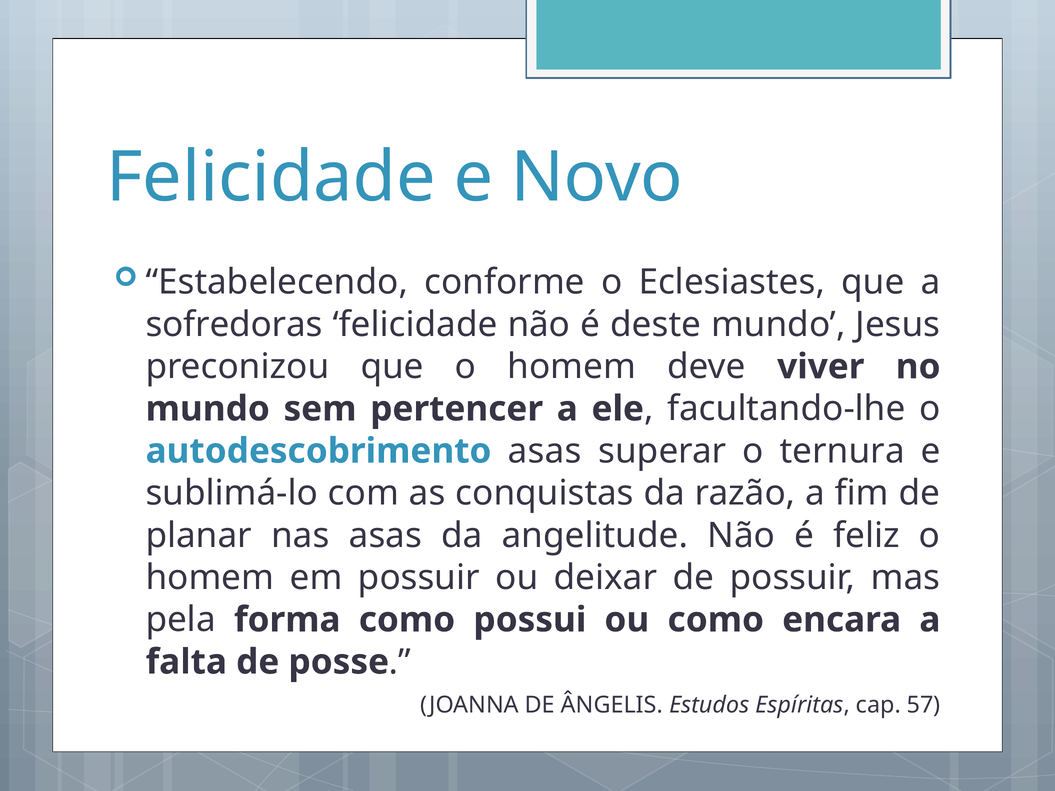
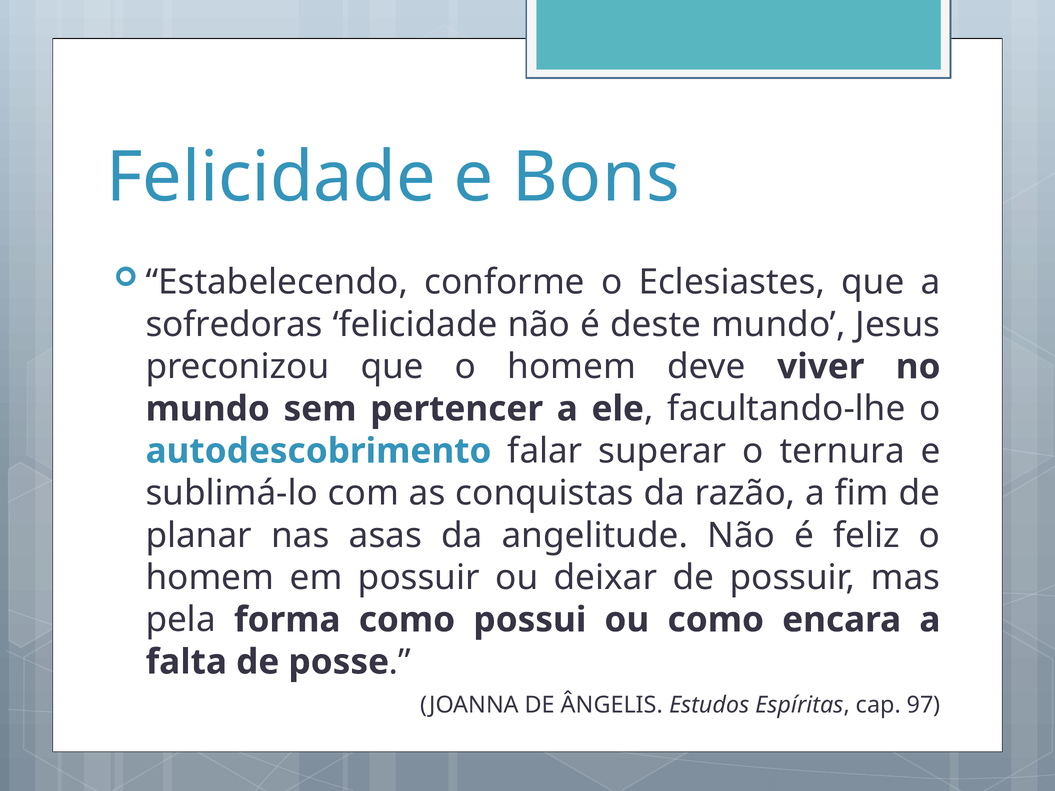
Novo: Novo -> Bons
autodescobrimento asas: asas -> falar
57: 57 -> 97
